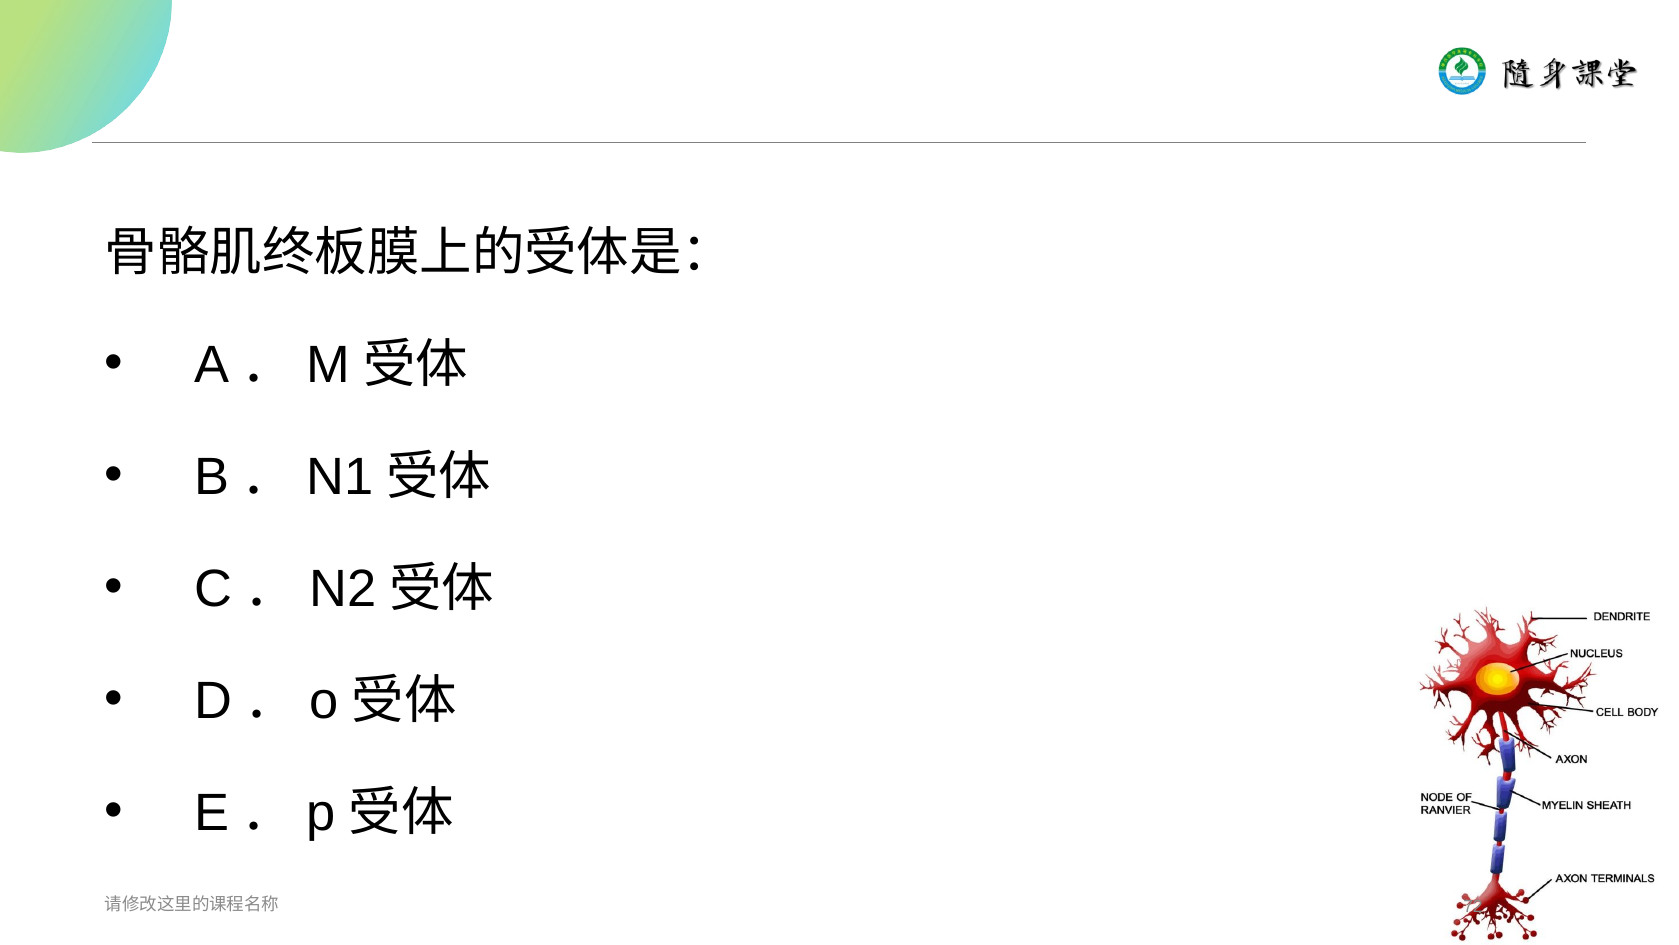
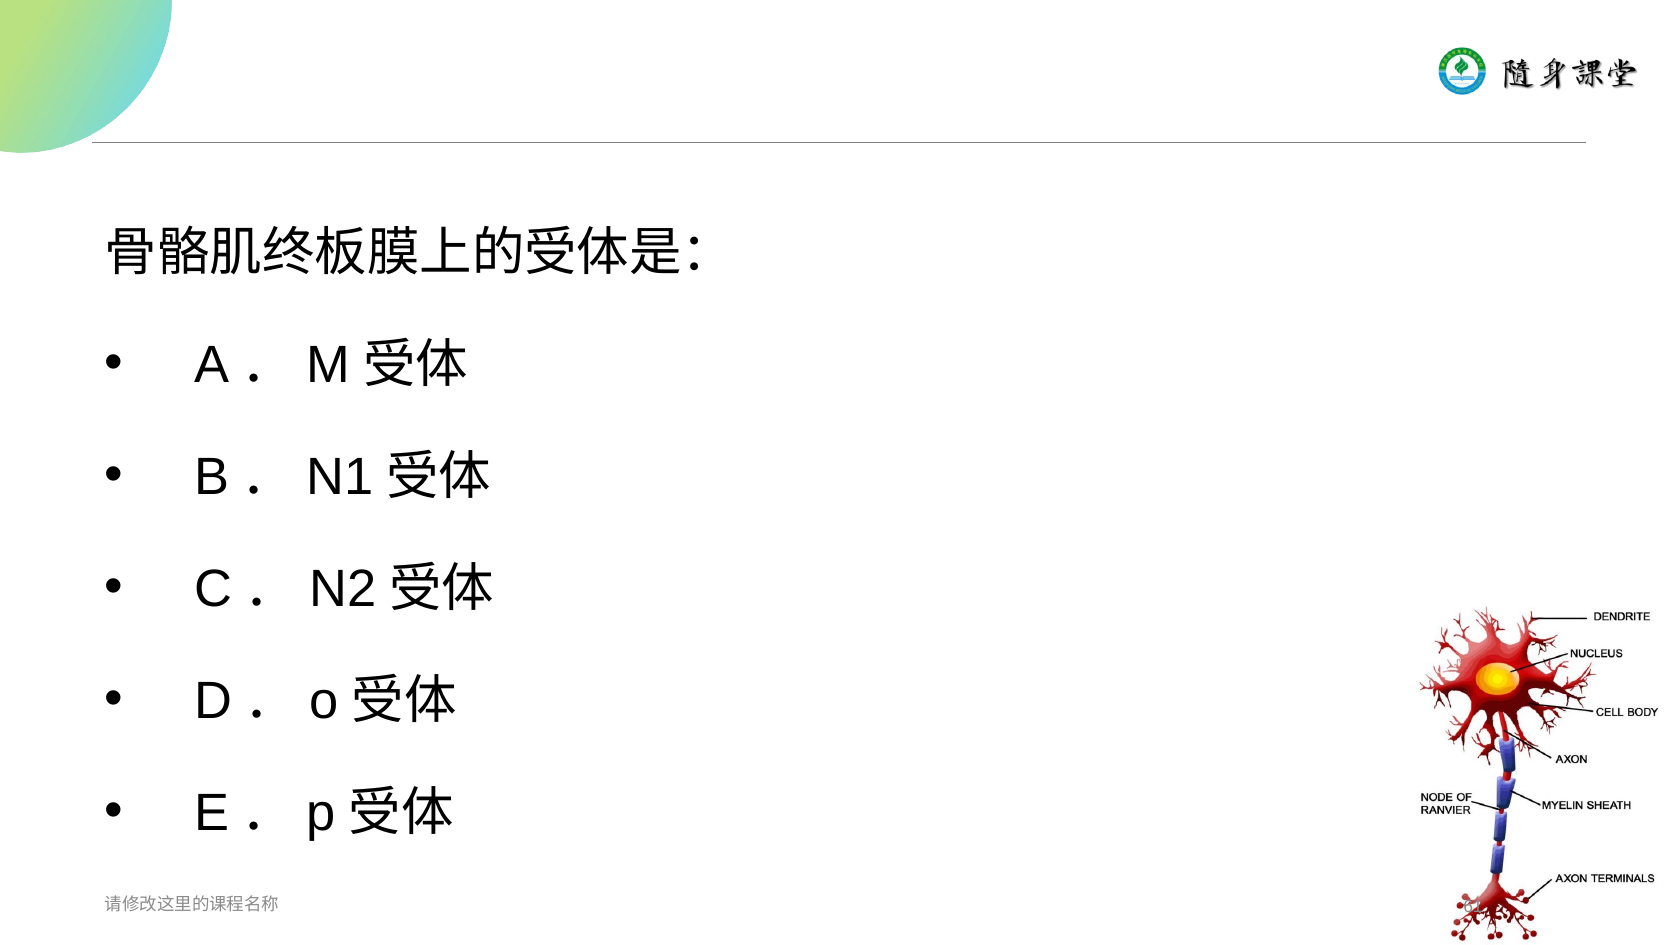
72: 72 -> 61
